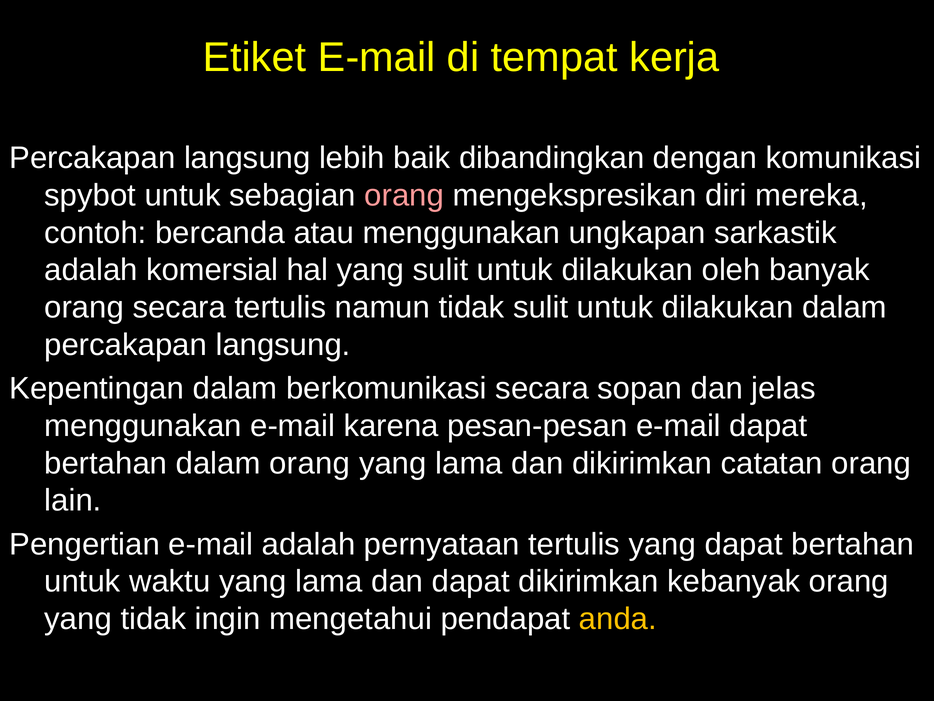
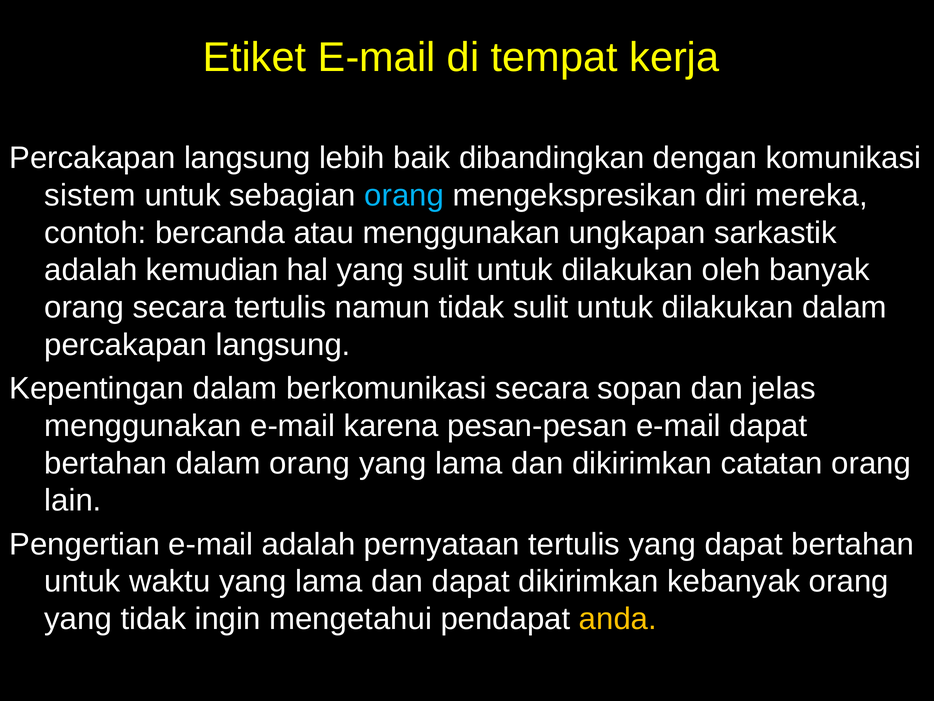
spybot: spybot -> sistem
orang at (404, 195) colour: pink -> light blue
komersial: komersial -> kemudian
